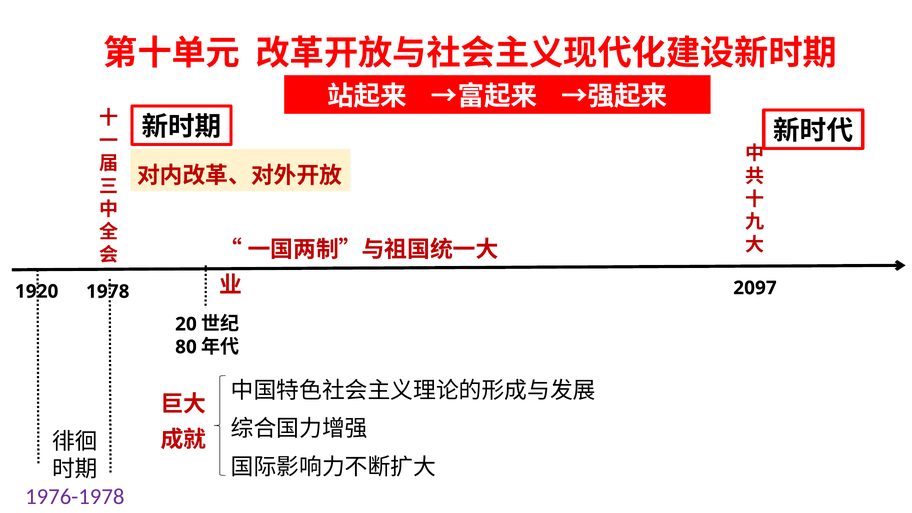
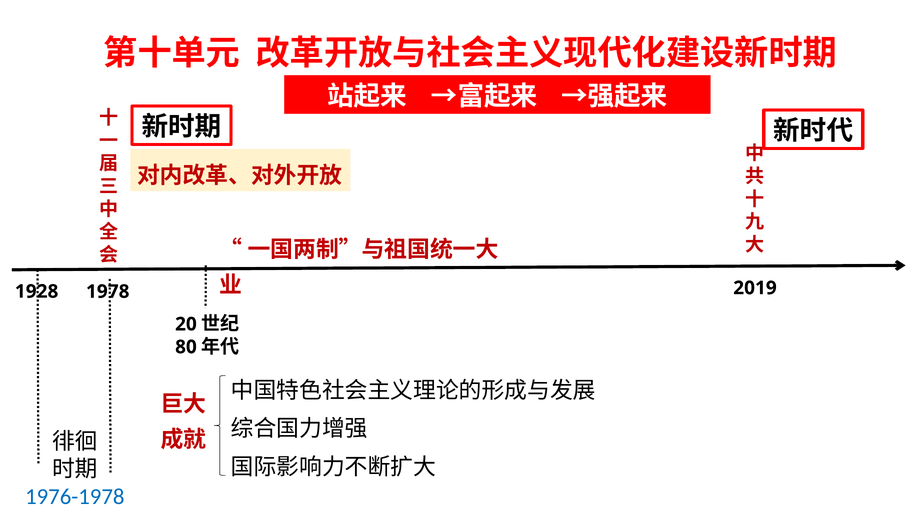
2097: 2097 -> 2019
1920: 1920 -> 1928
1976-1978 colour: purple -> blue
